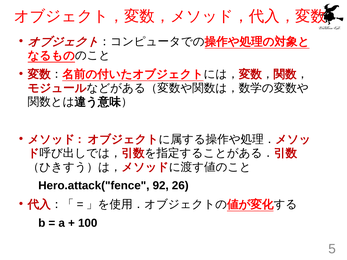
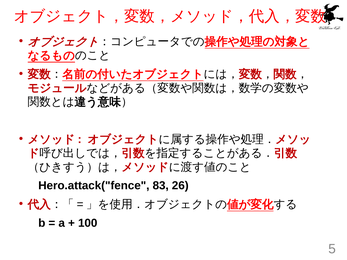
92: 92 -> 83
